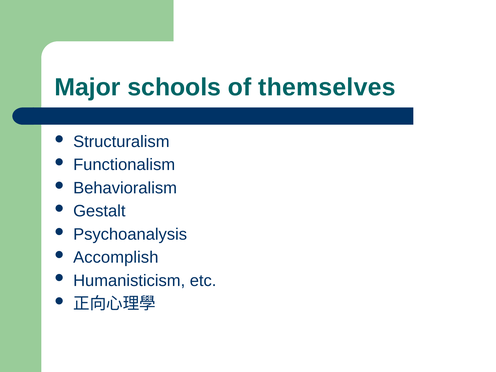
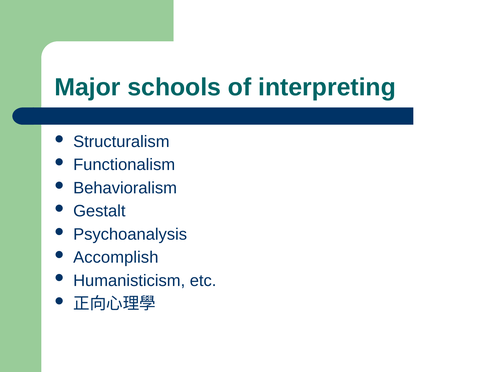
themselves: themselves -> interpreting
